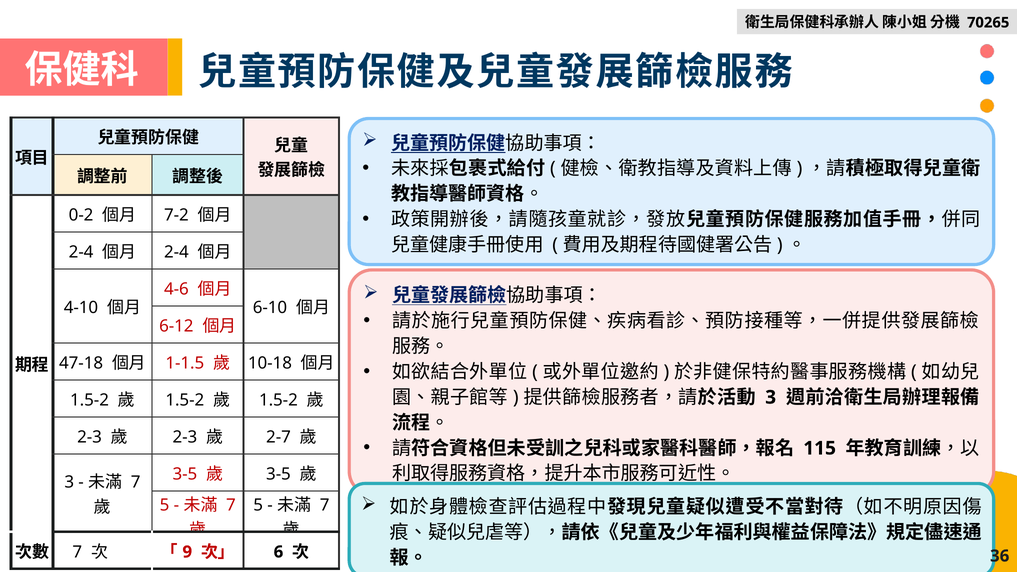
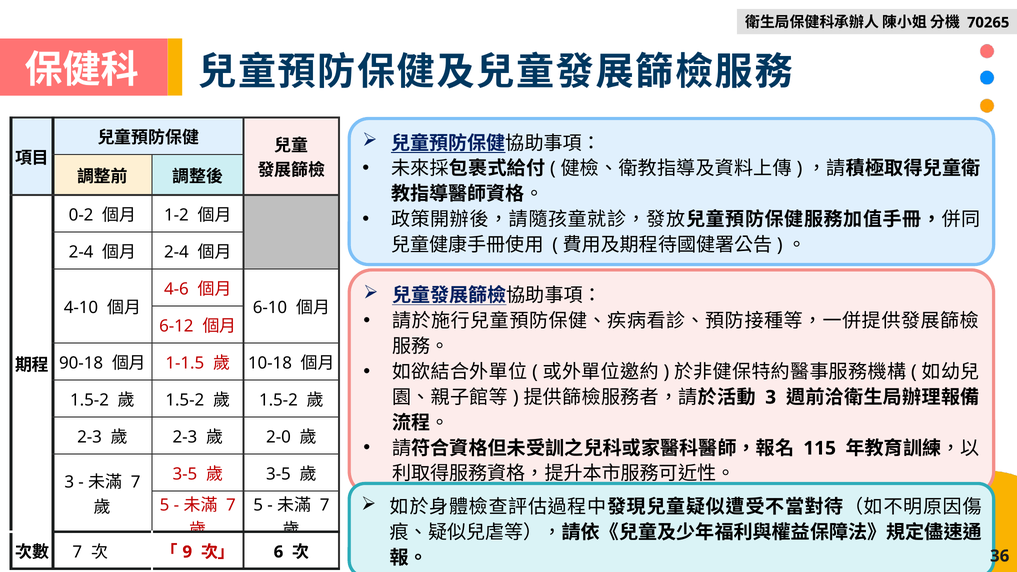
7-2: 7-2 -> 1-2
47-18: 47-18 -> 90-18
2-7: 2-7 -> 2-0
